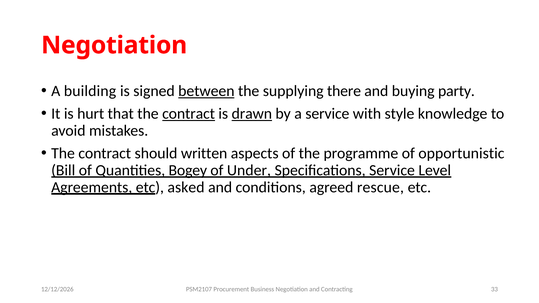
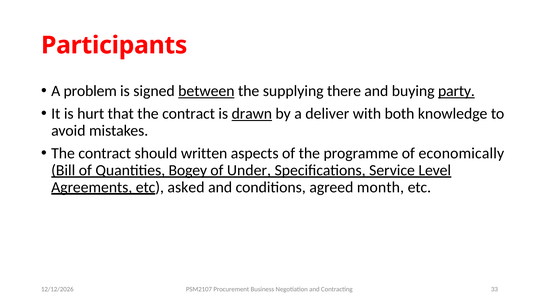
Negotiation at (114, 45): Negotiation -> Participants
building: building -> problem
party underline: none -> present
contract at (189, 114) underline: present -> none
a service: service -> deliver
style: style -> both
opportunistic: opportunistic -> economically
rescue: rescue -> month
